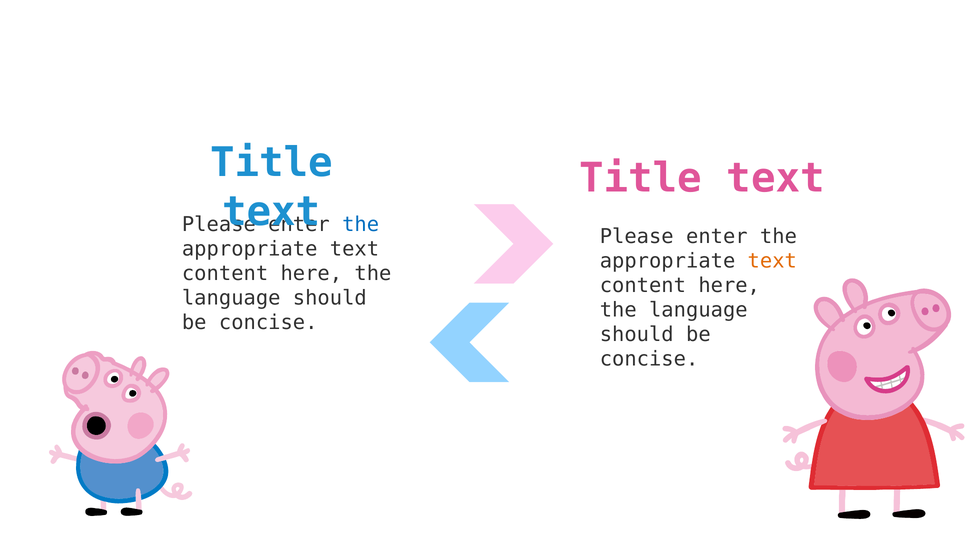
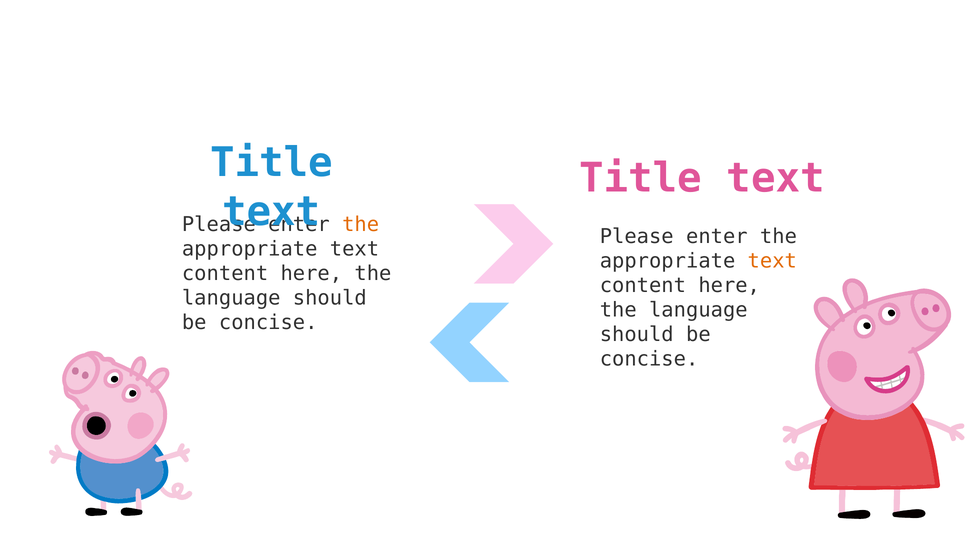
the at (361, 225) colour: blue -> orange
